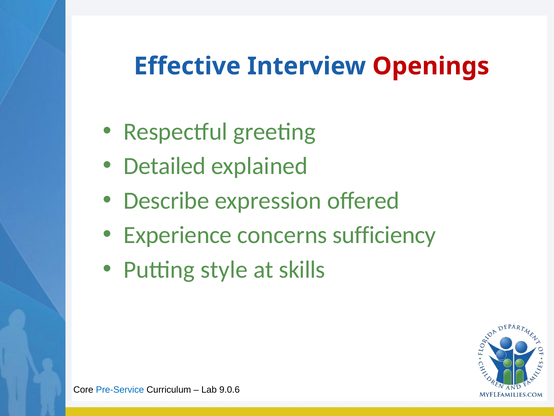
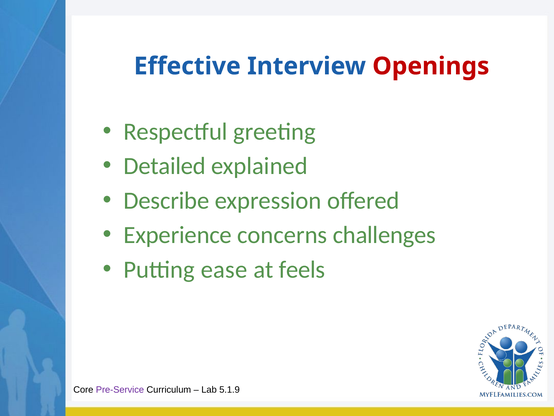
sufficiency: sufficiency -> challenges
style: style -> ease
skills: skills -> feels
Pre-Service colour: blue -> purple
9.0.6: 9.0.6 -> 5.1.9
